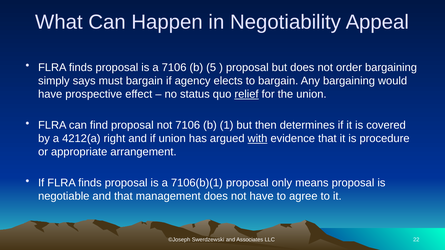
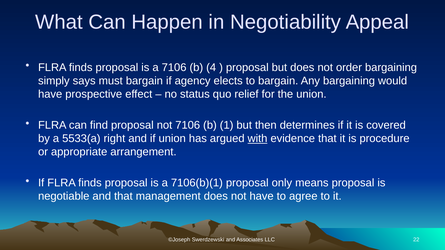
5: 5 -> 4
relief underline: present -> none
4212(a: 4212(a -> 5533(a
